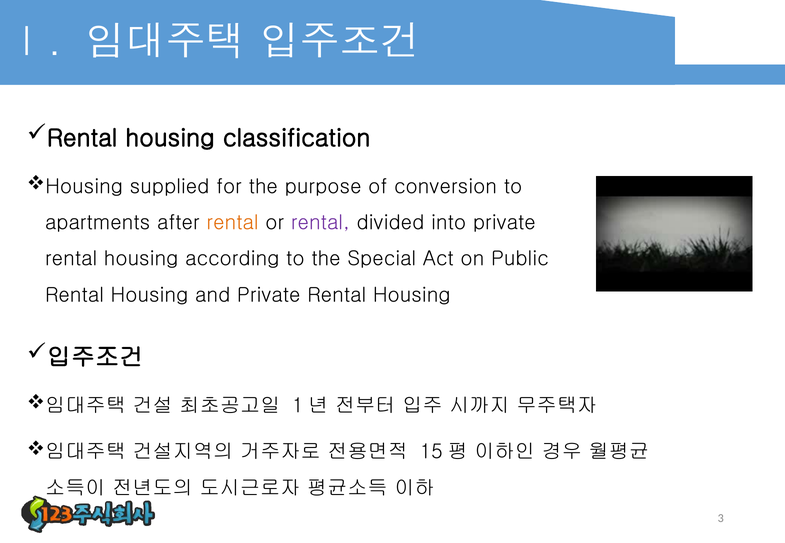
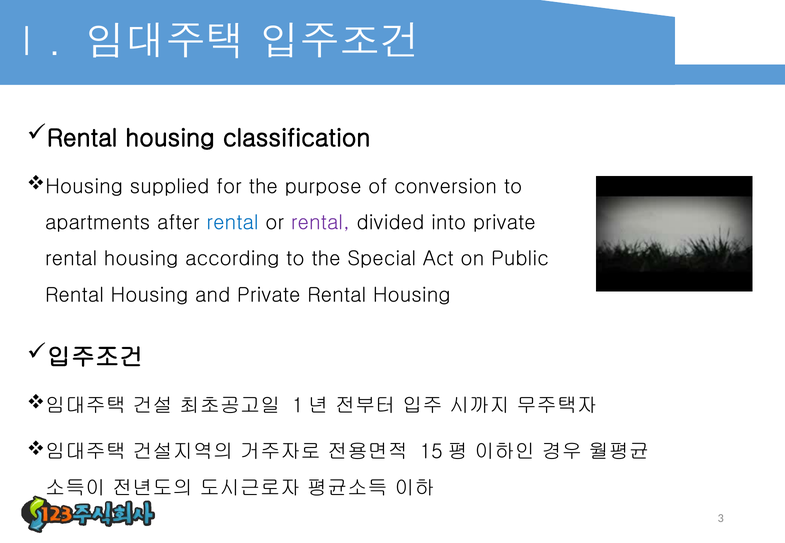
rental at (232, 223) colour: orange -> blue
